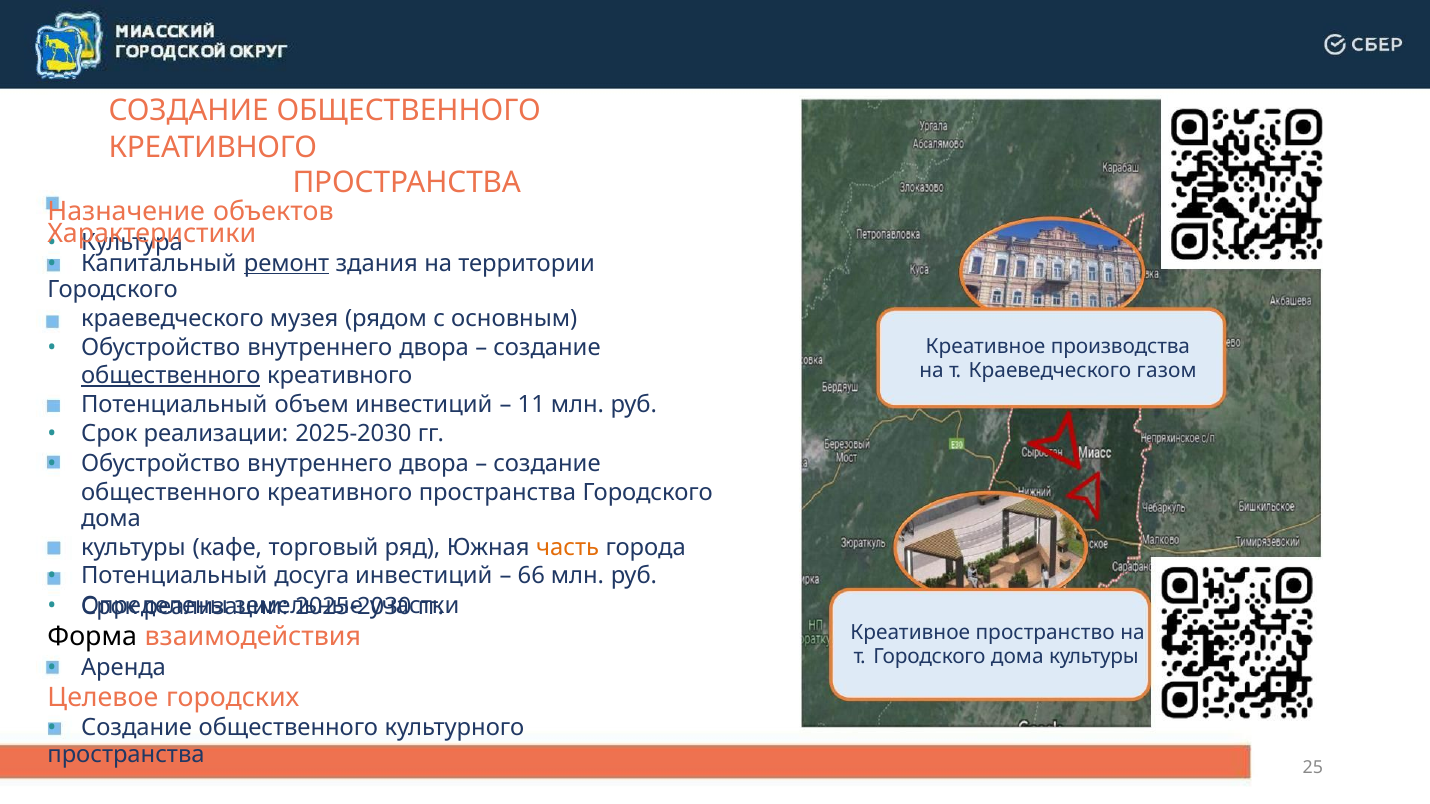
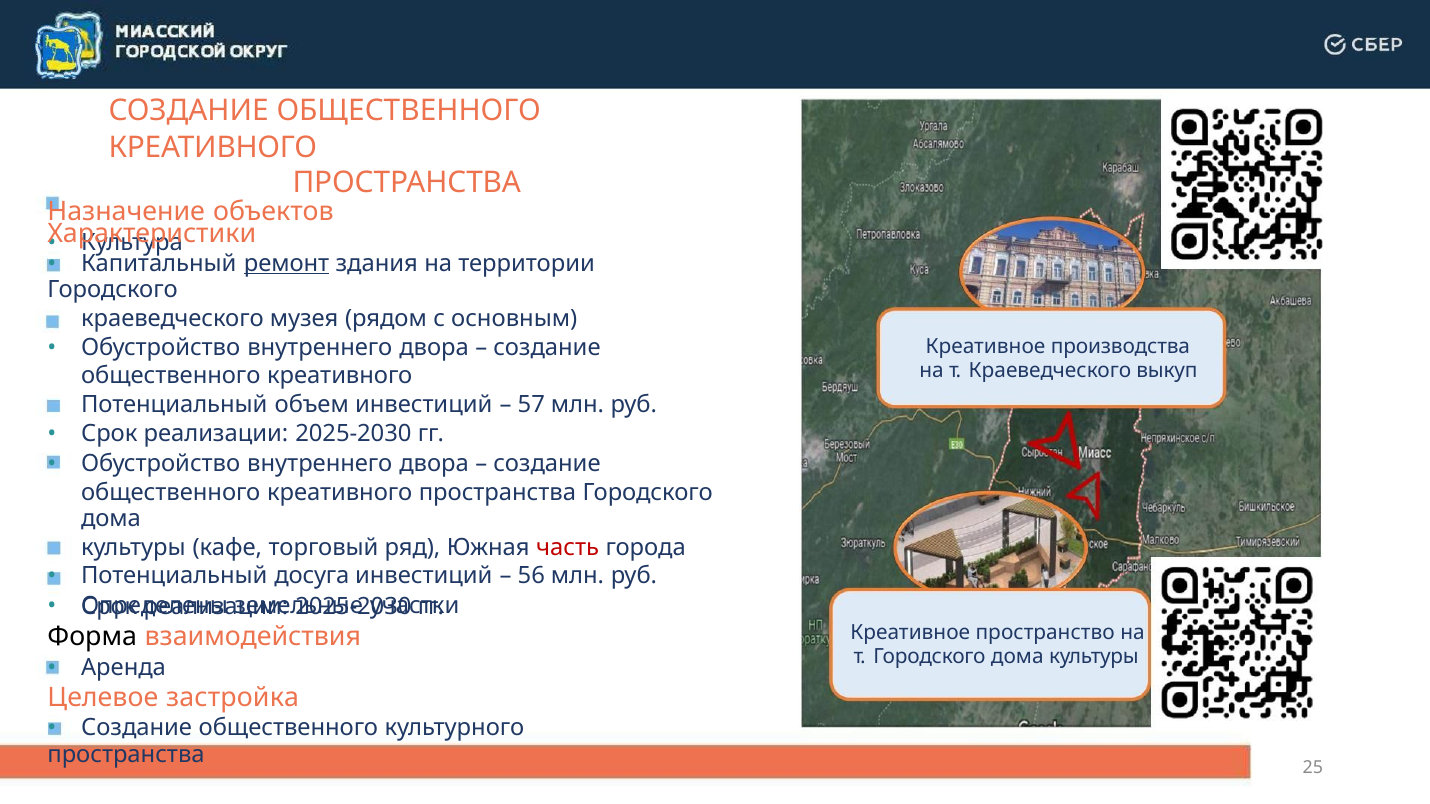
газом: газом -> выкуп
общественного at (171, 376) underline: present -> none
11: 11 -> 57
часть colour: orange -> red
66: 66 -> 56
городских: городских -> застройка
